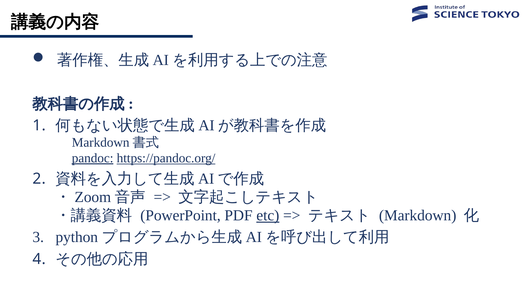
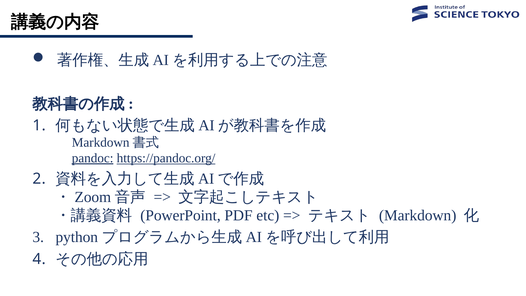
etc underline: present -> none
